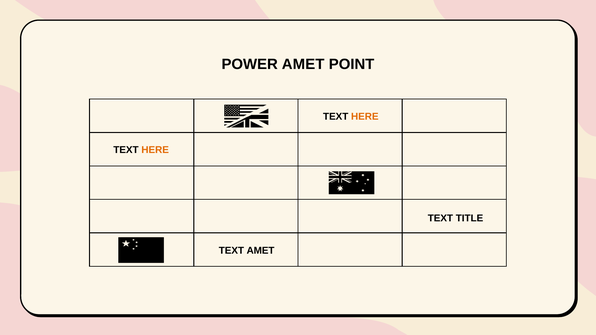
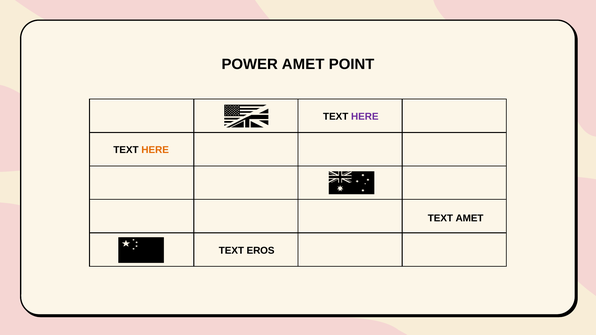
HERE at (365, 117) colour: orange -> purple
TEXT TITLE: TITLE -> AMET
TEXT AMET: AMET -> EROS
